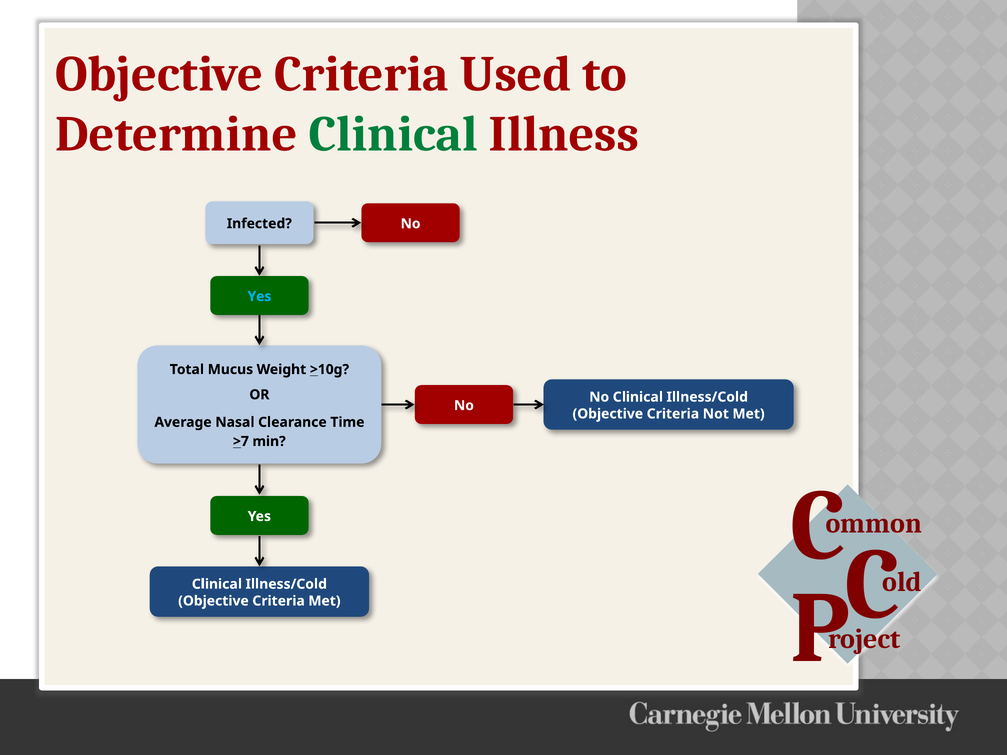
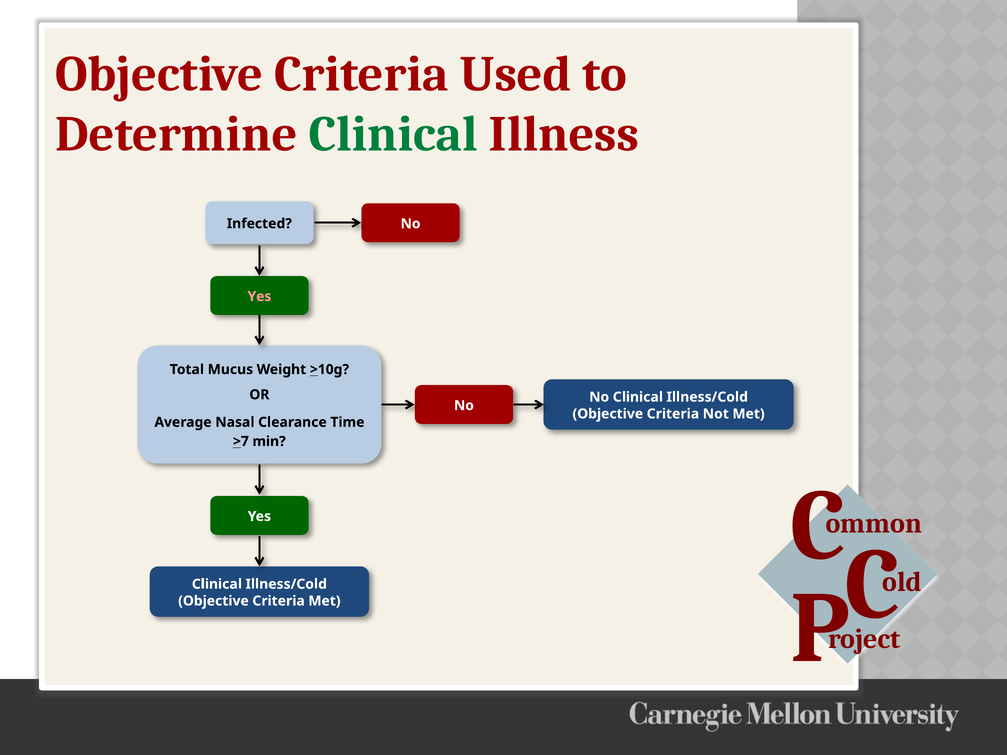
Yes at (259, 297) colour: light blue -> pink
